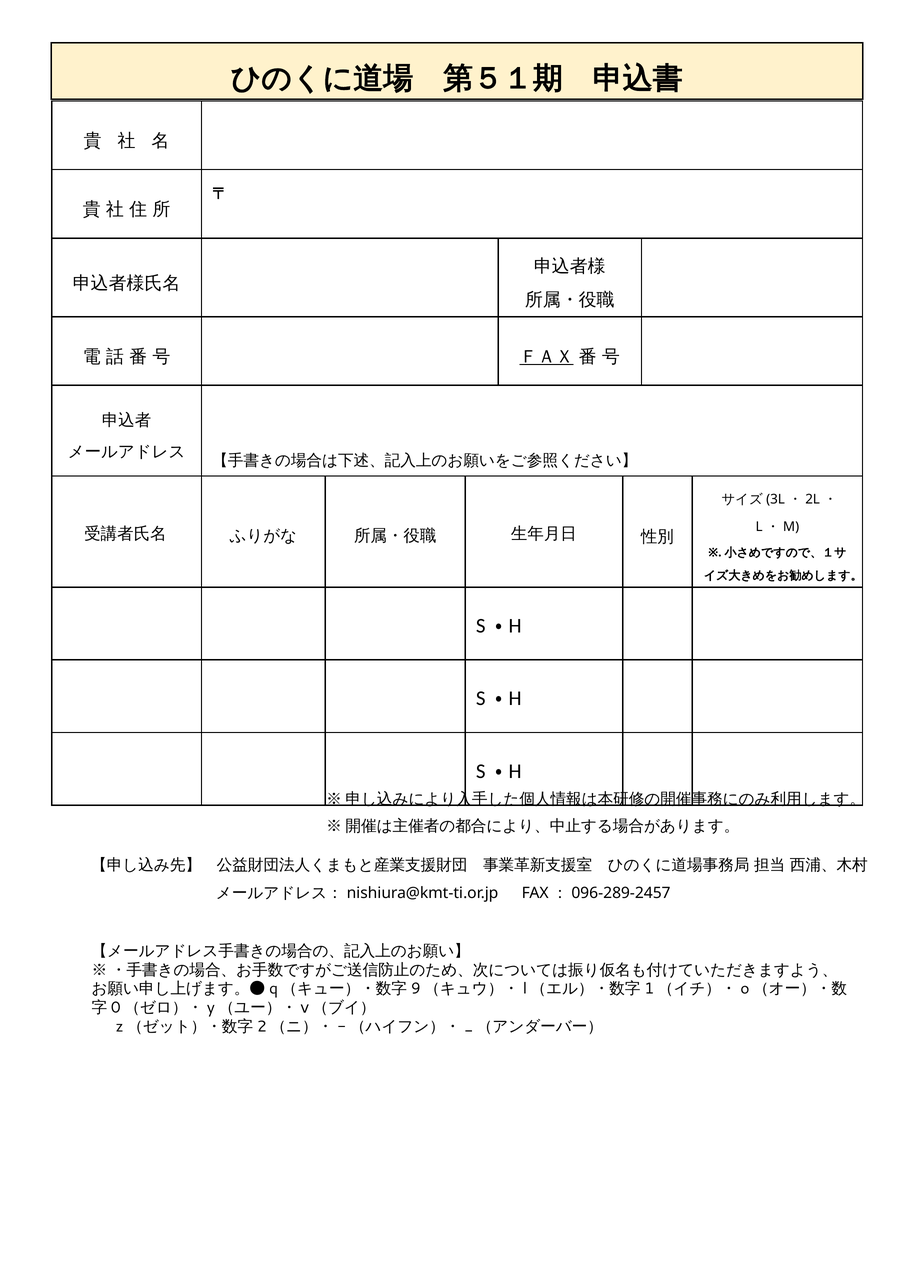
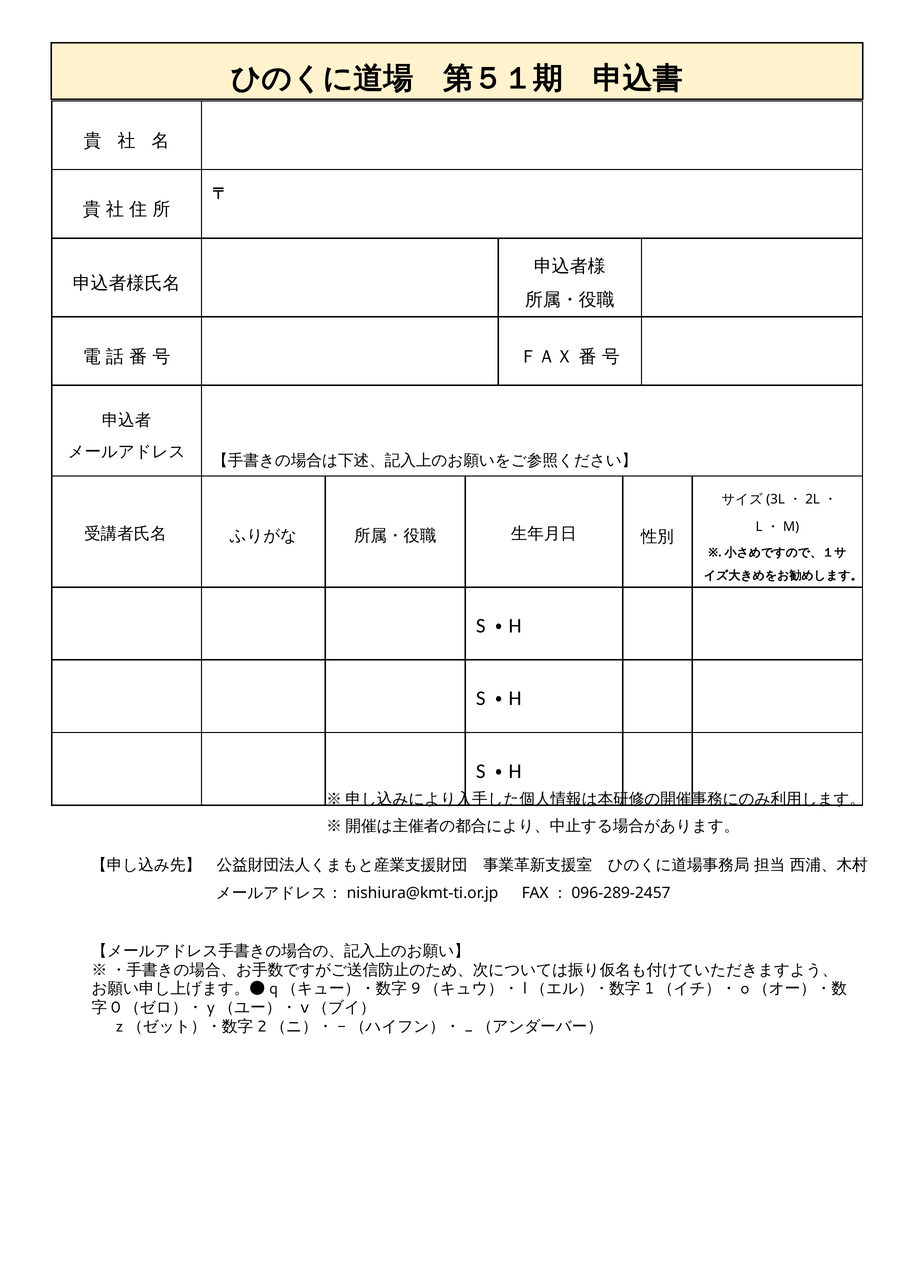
ＦＡＸ underline: present -> none
